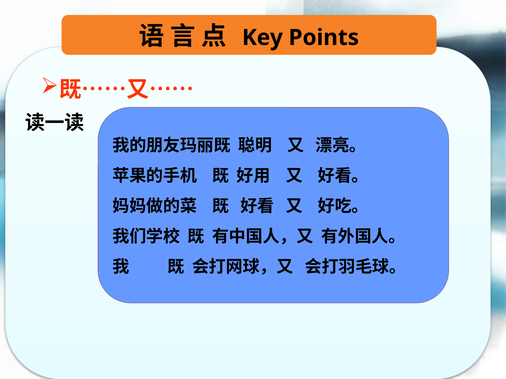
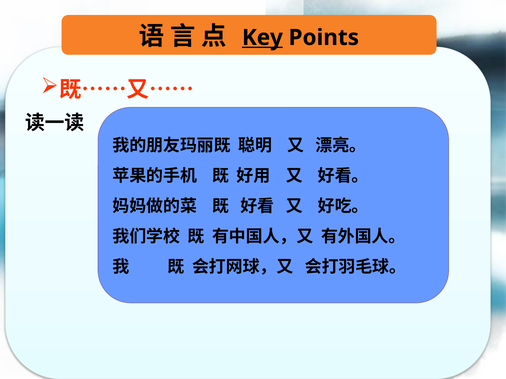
Key underline: none -> present
